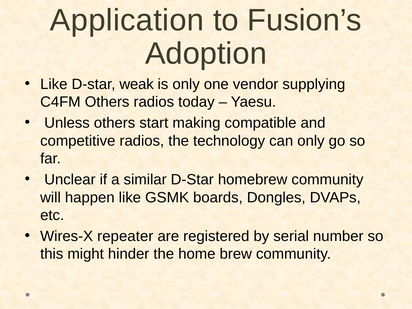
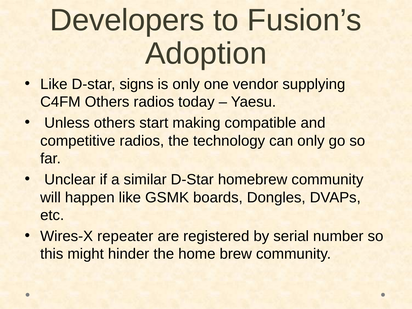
Application: Application -> Developers
weak: weak -> signs
